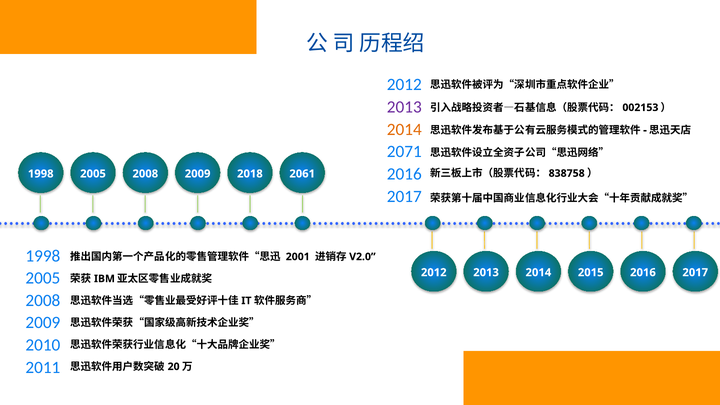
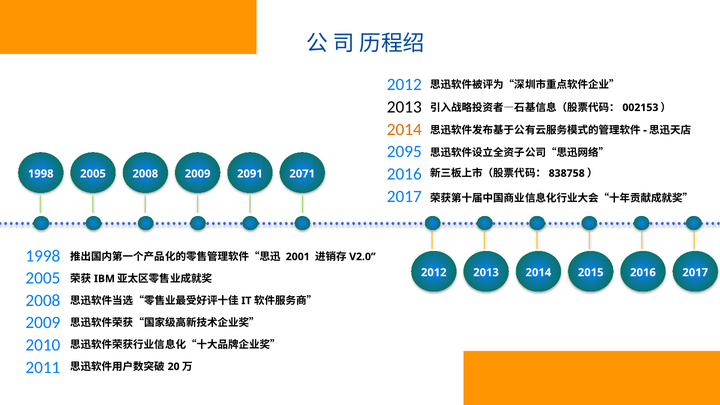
2013 at (404, 107) colour: purple -> black
2071: 2071 -> 2095
2018: 2018 -> 2091
2061: 2061 -> 2071
